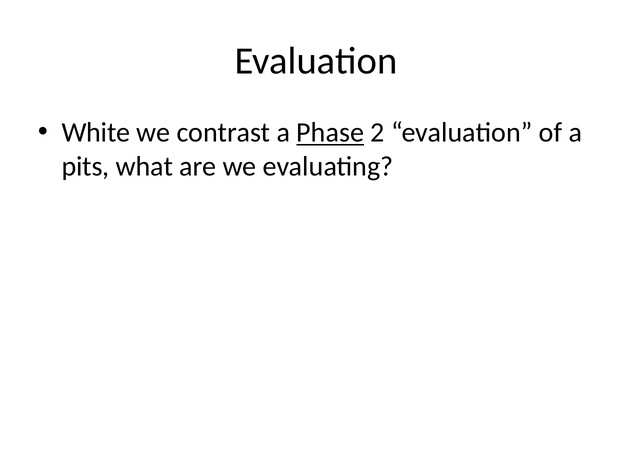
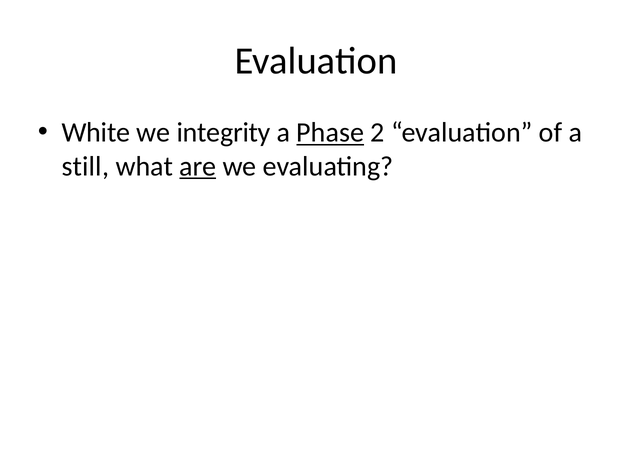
contrast: contrast -> integrity
pits: pits -> still
are underline: none -> present
